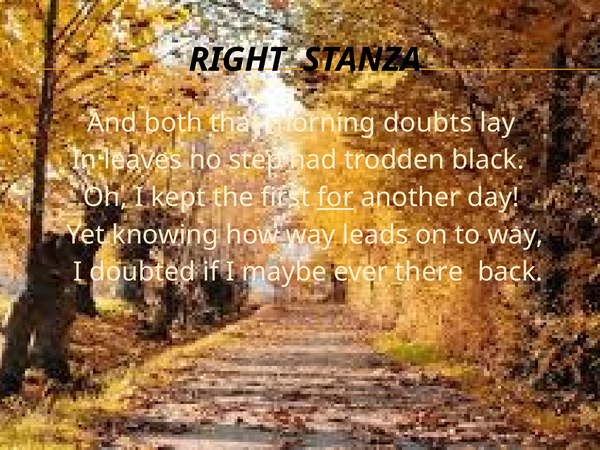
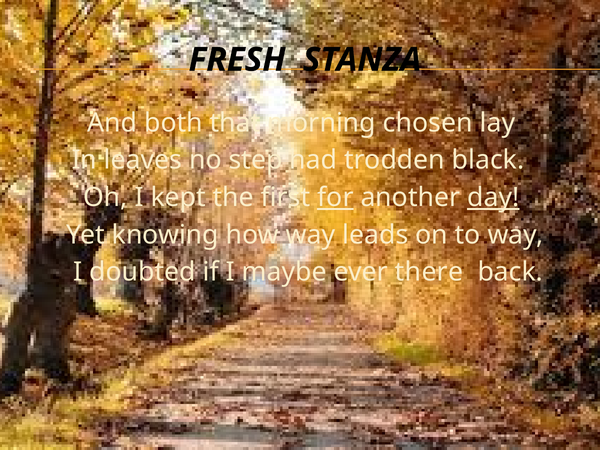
RIGHT: RIGHT -> FRESH
doubts: doubts -> chosen
day underline: none -> present
